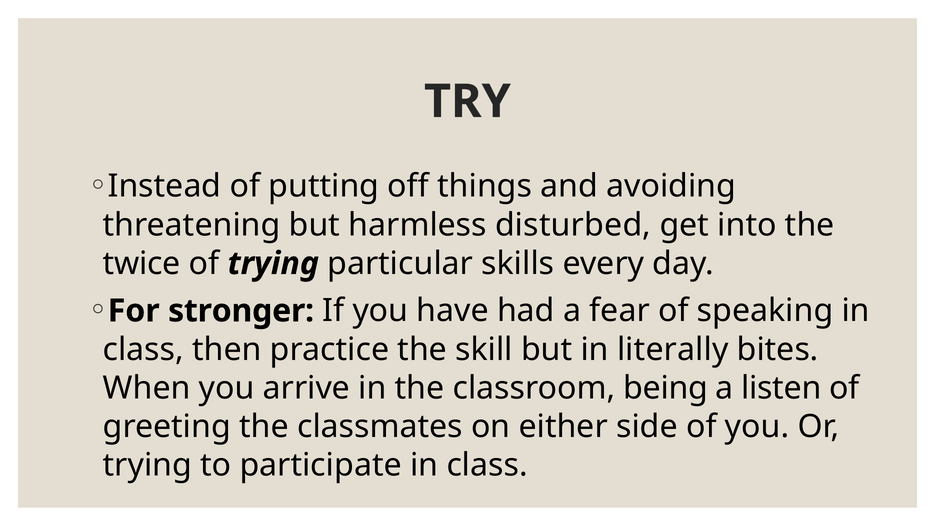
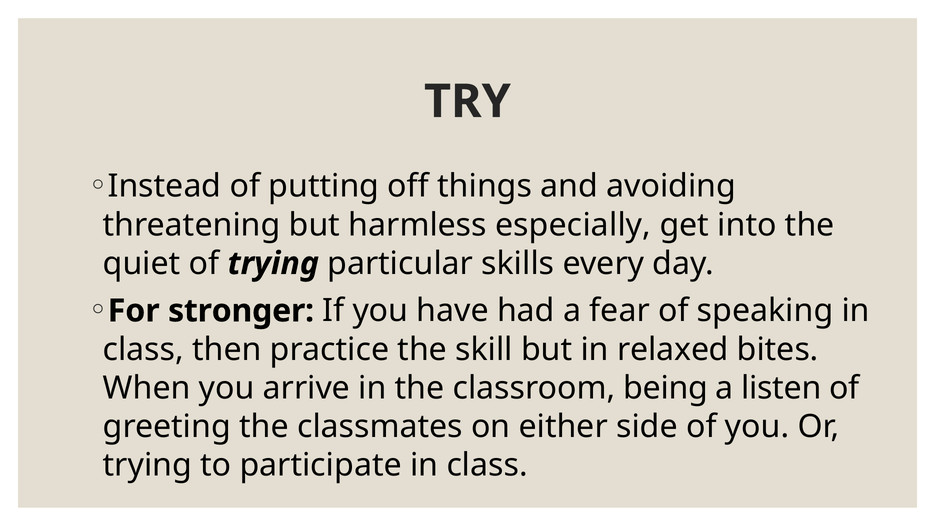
disturbed: disturbed -> especially
twice: twice -> quiet
literally: literally -> relaxed
